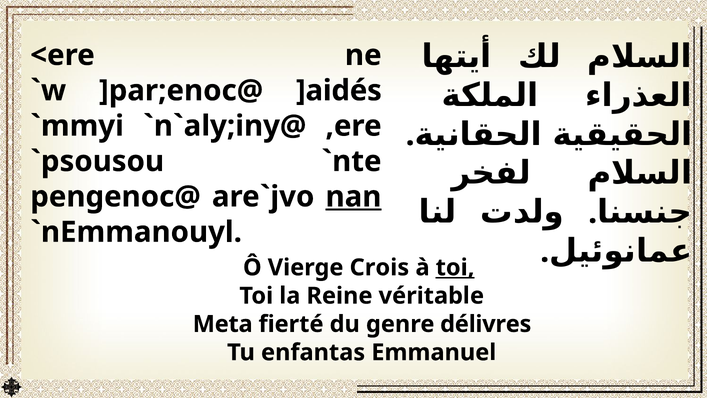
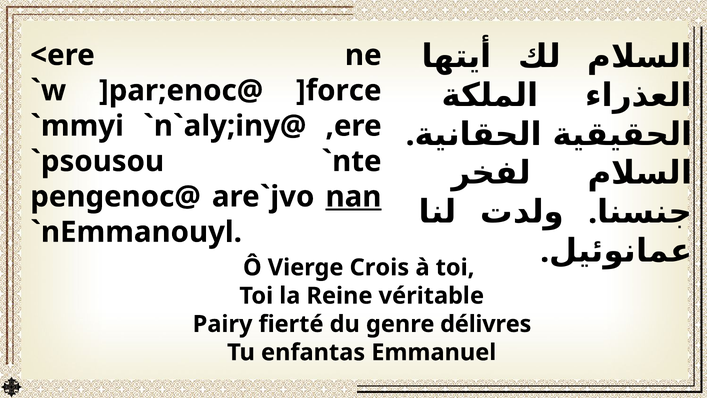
]aidés: ]aidés -> ]force
toi at (455, 267) underline: present -> none
Meta: Meta -> Pairy
